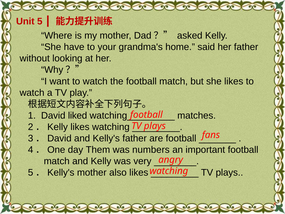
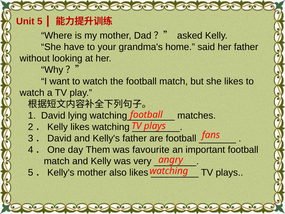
liked: liked -> lying
numbers: numbers -> favourite
